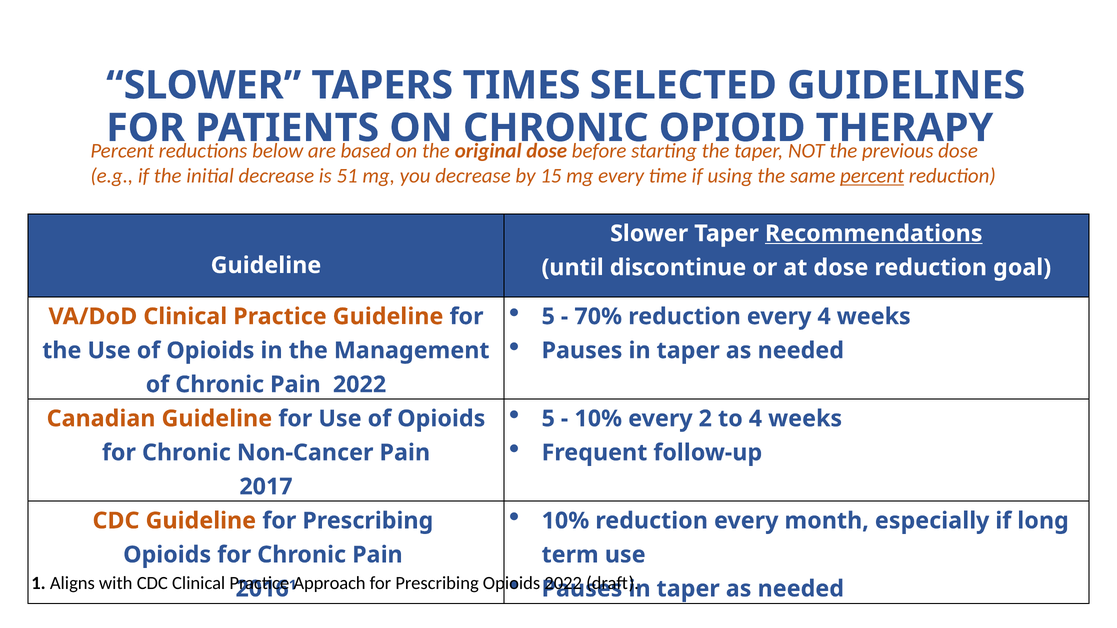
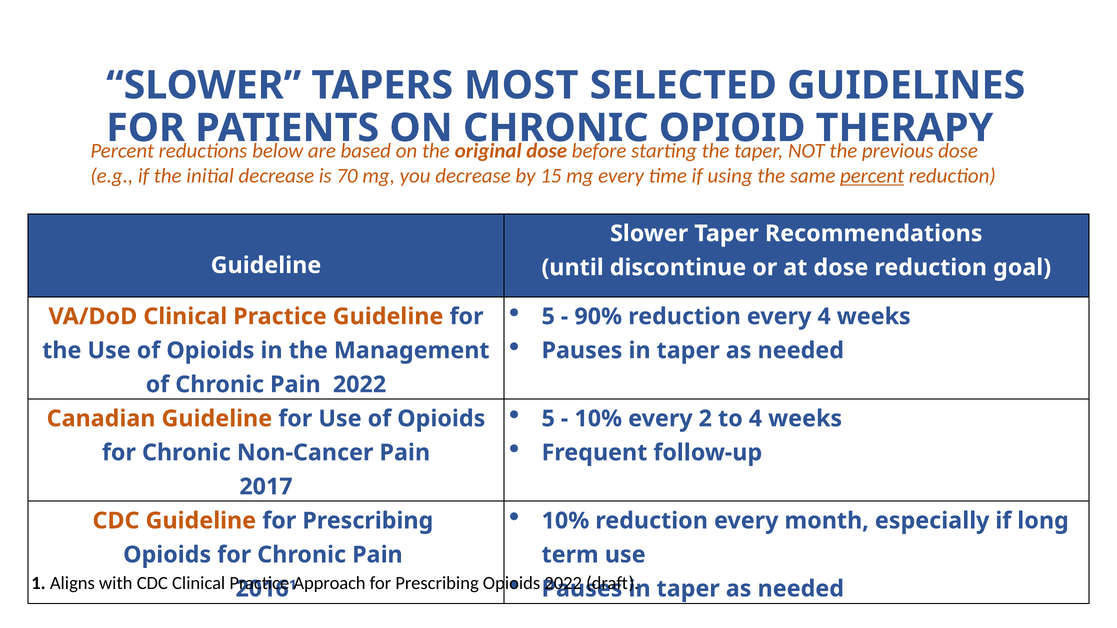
TIMES: TIMES -> MOST
51: 51 -> 70
Recommendations underline: present -> none
70%: 70% -> 90%
